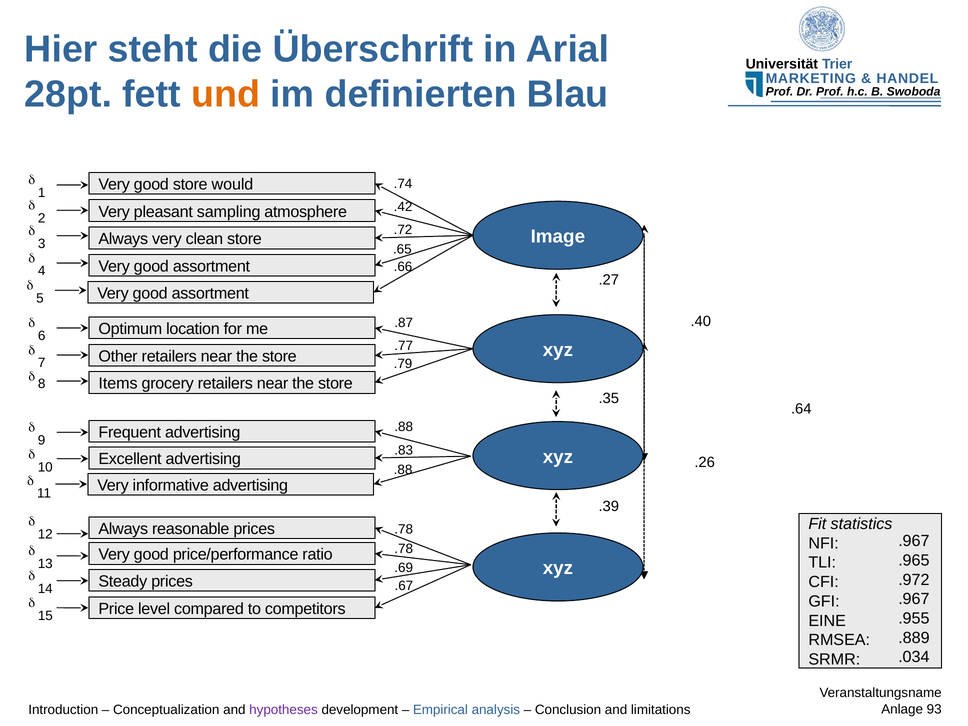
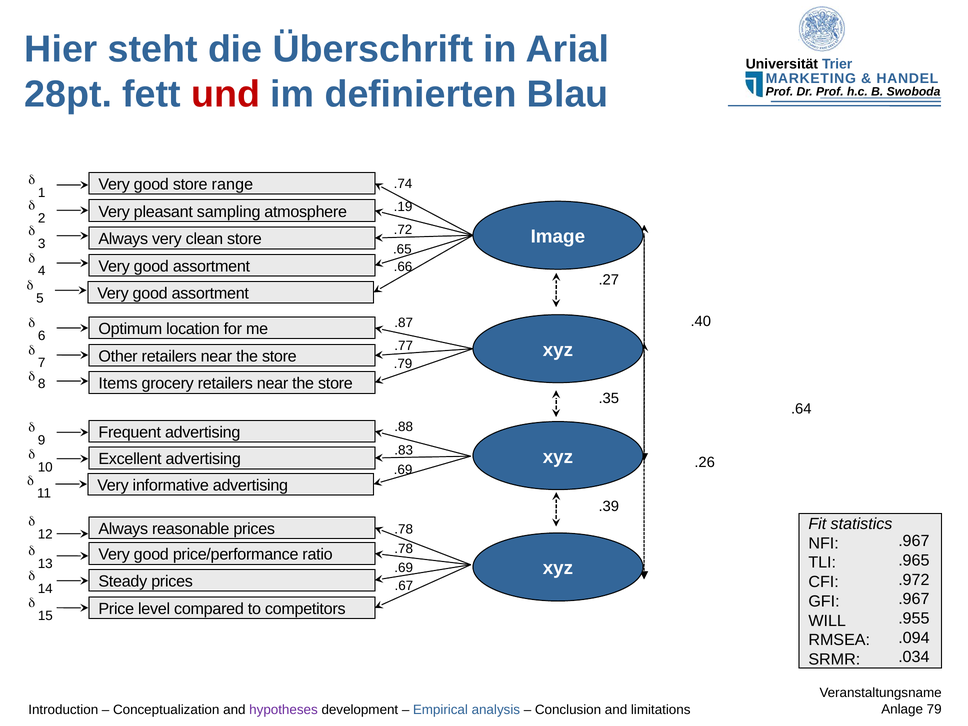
und colour: orange -> red
would: would -> range
.42: .42 -> .19
.88 at (403, 470): .88 -> .69
EINE: EINE -> WILL
.889: .889 -> .094
93: 93 -> 79
